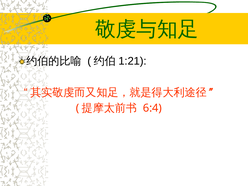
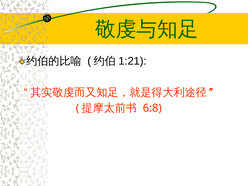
6:4: 6:4 -> 6:8
